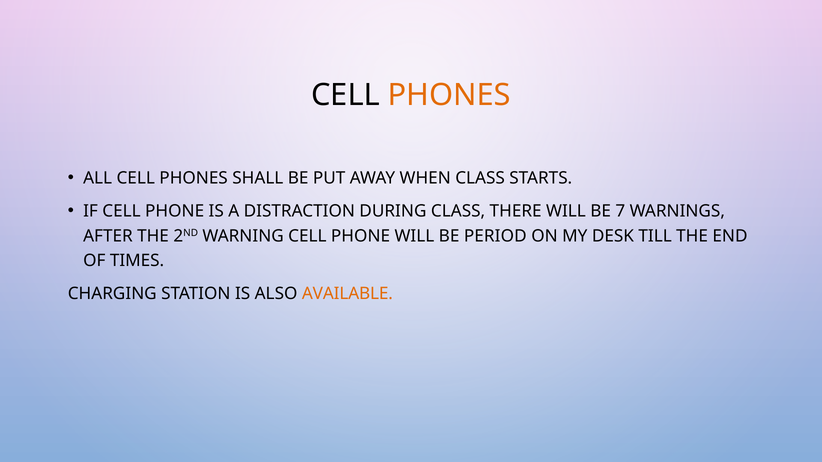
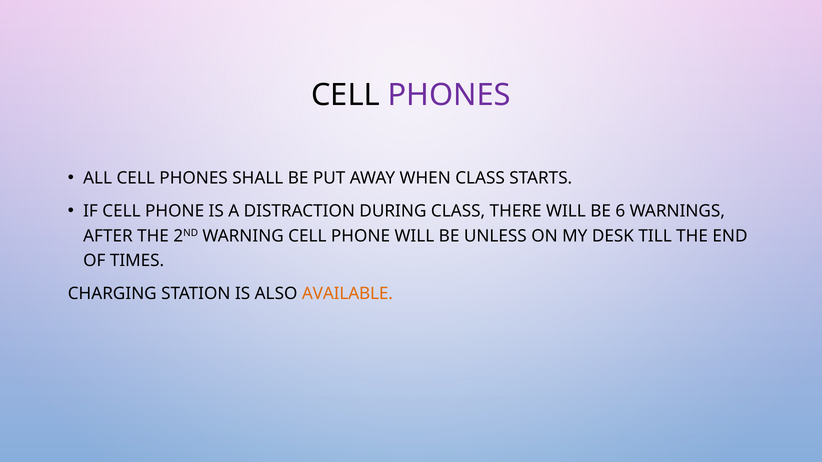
PHONES at (449, 95) colour: orange -> purple
7: 7 -> 6
PERIOD: PERIOD -> UNLESS
